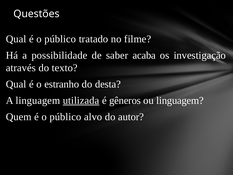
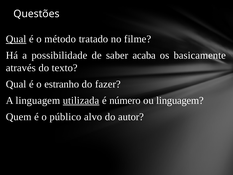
Qual at (16, 39) underline: none -> present
público at (60, 39): público -> método
investigação: investigação -> basicamente
desta: desta -> fazer
gêneros: gêneros -> número
